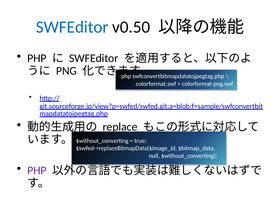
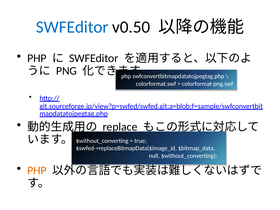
PHP at (37, 170) colour: purple -> orange
